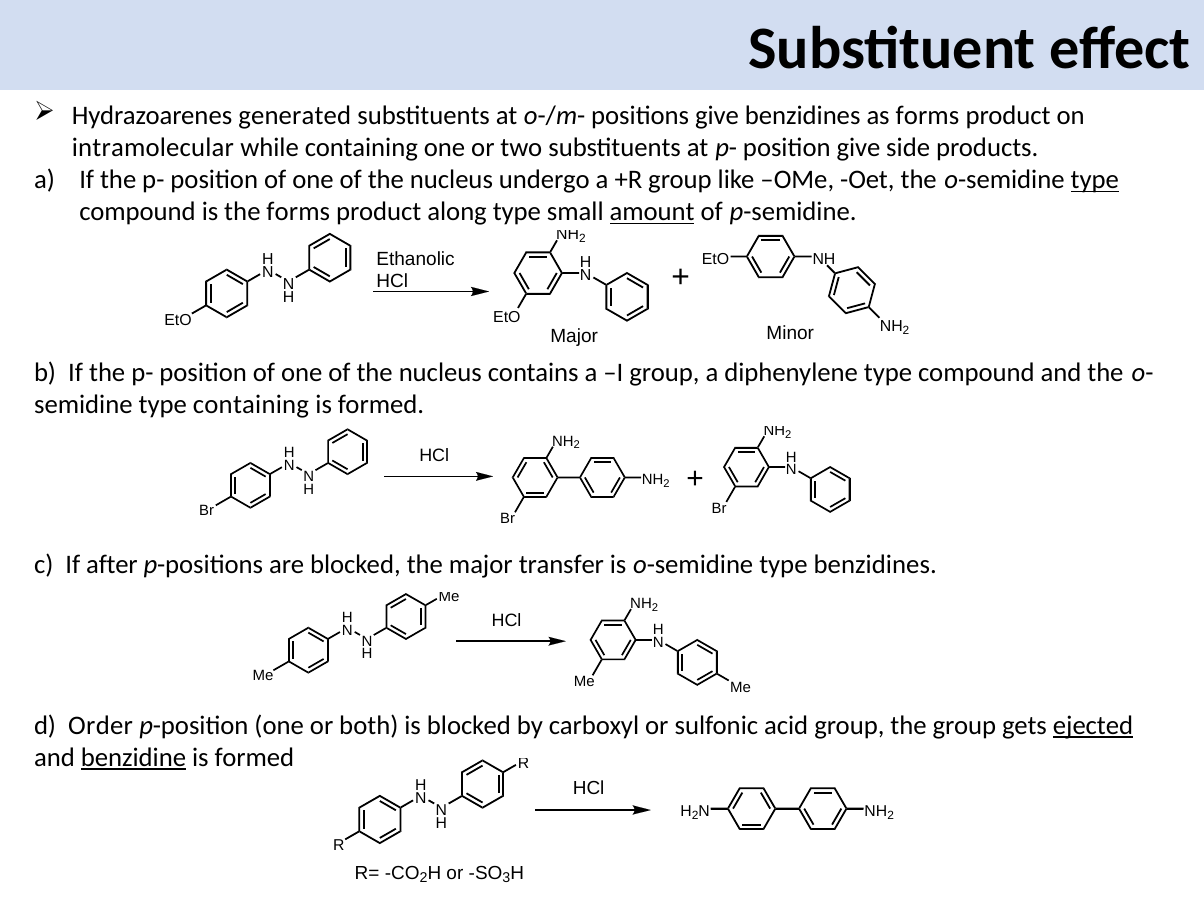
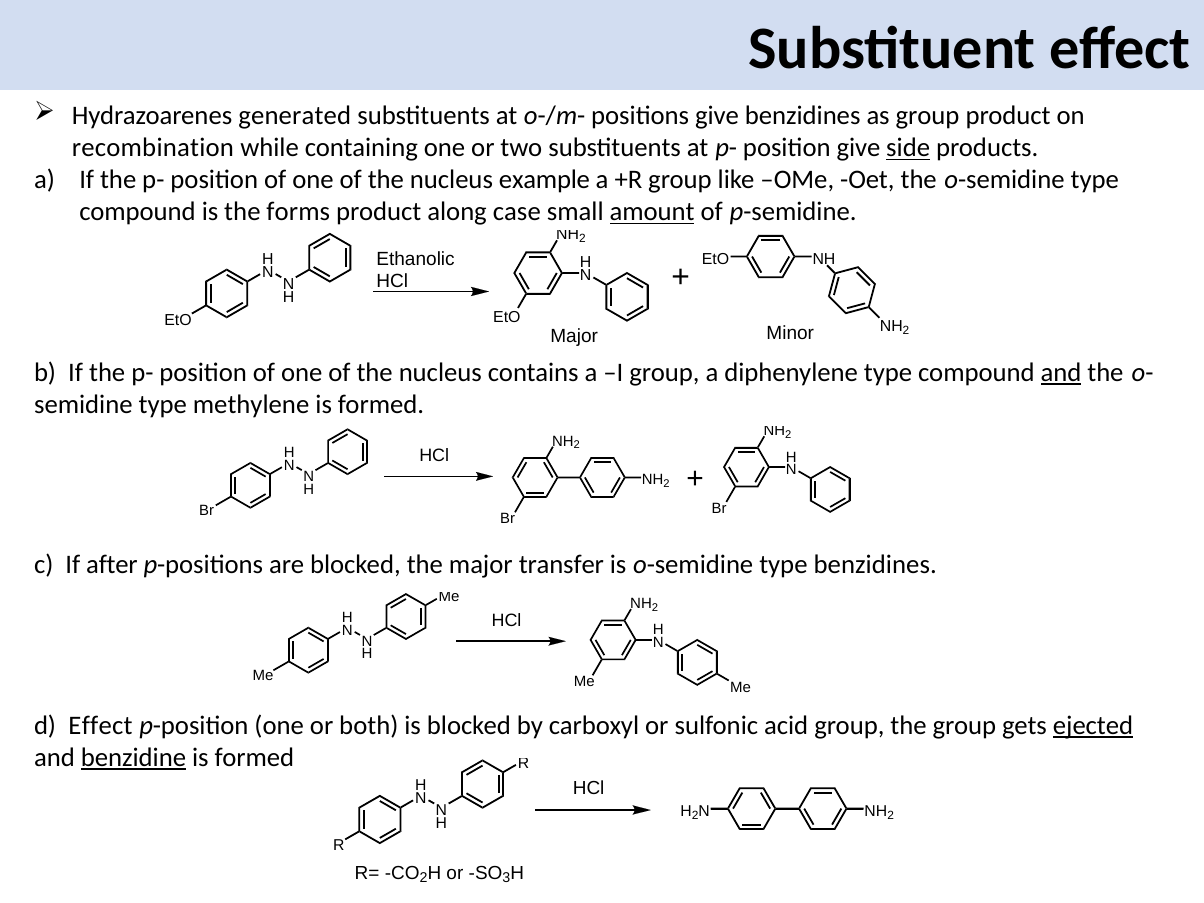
as forms: forms -> group
intramolecular: intramolecular -> recombination
side underline: none -> present
undergo: undergo -> example
type at (1095, 180) underline: present -> none
along type: type -> case
and at (1061, 373) underline: none -> present
type containing: containing -> methylene
d Order: Order -> Effect
